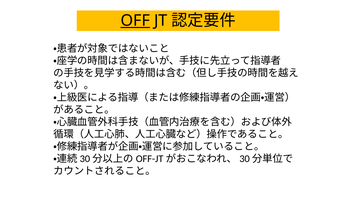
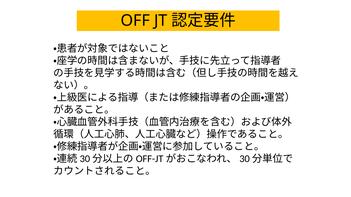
OFF underline: present -> none
